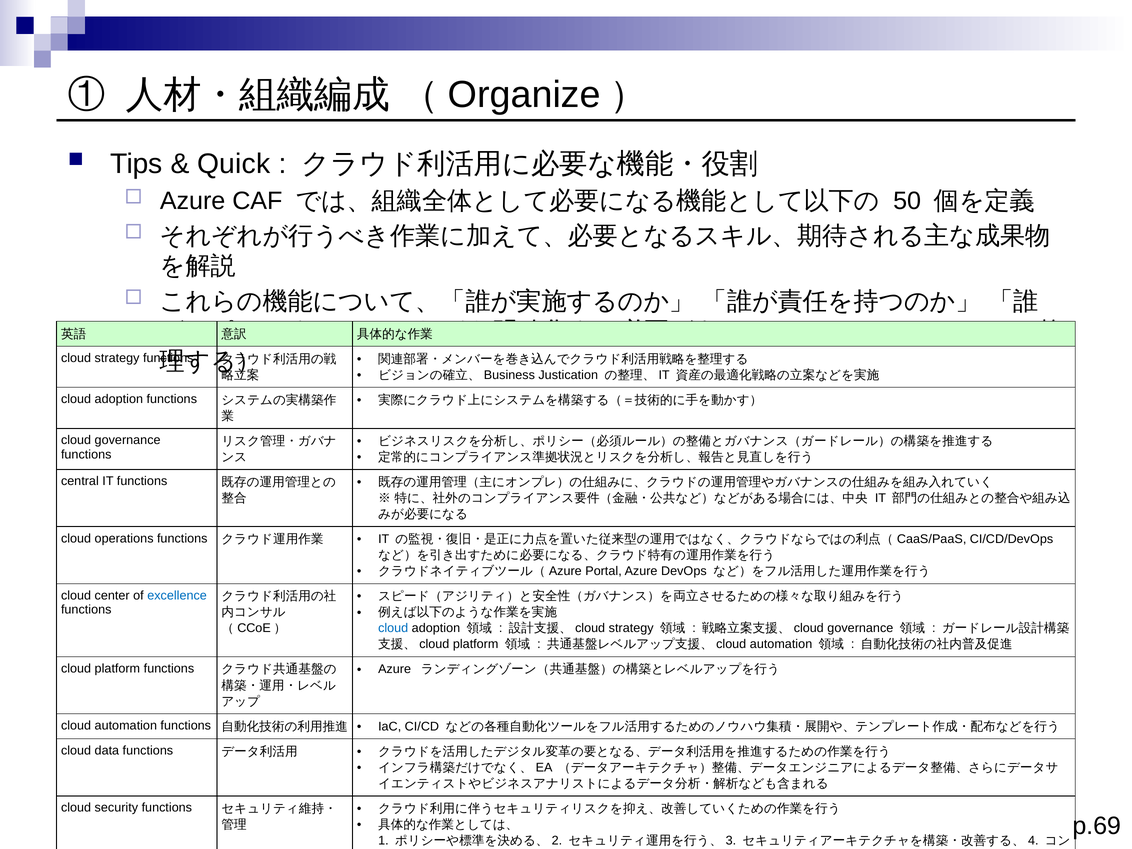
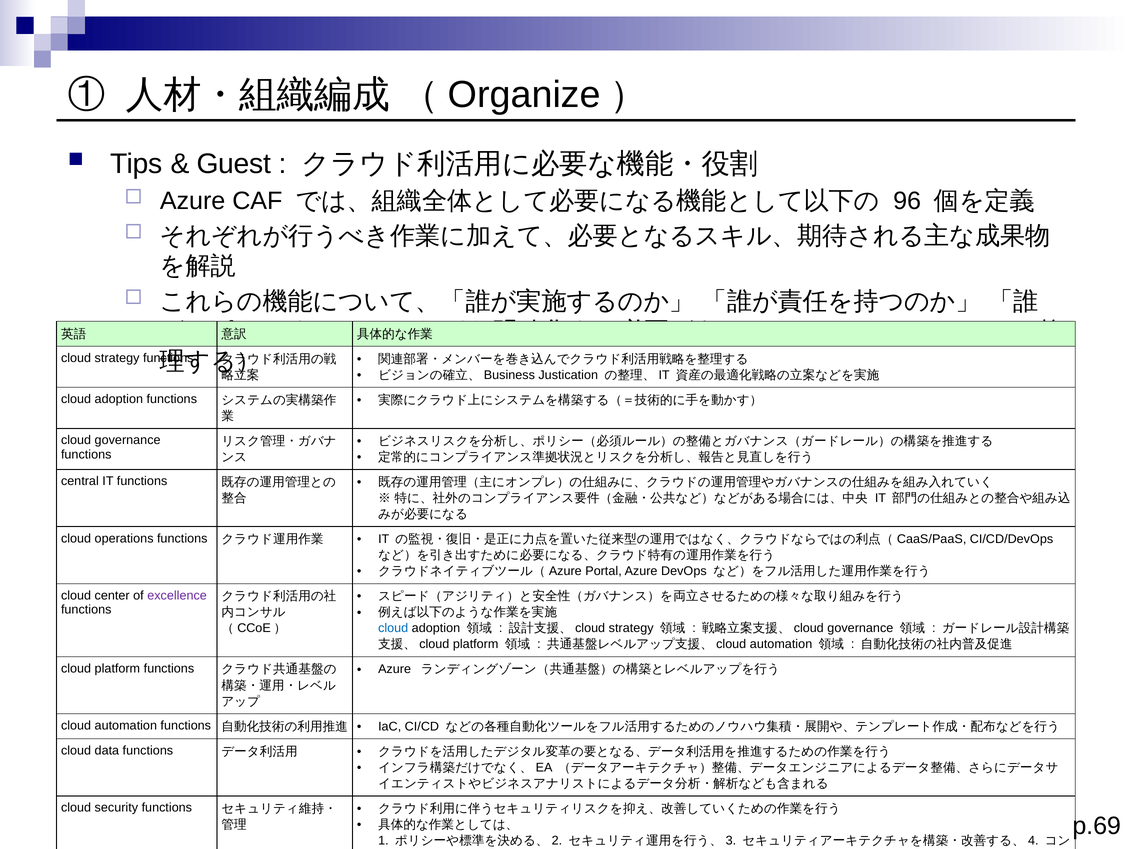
Quick: Quick -> Guest
50: 50 -> 96
excellence colour: blue -> purple
